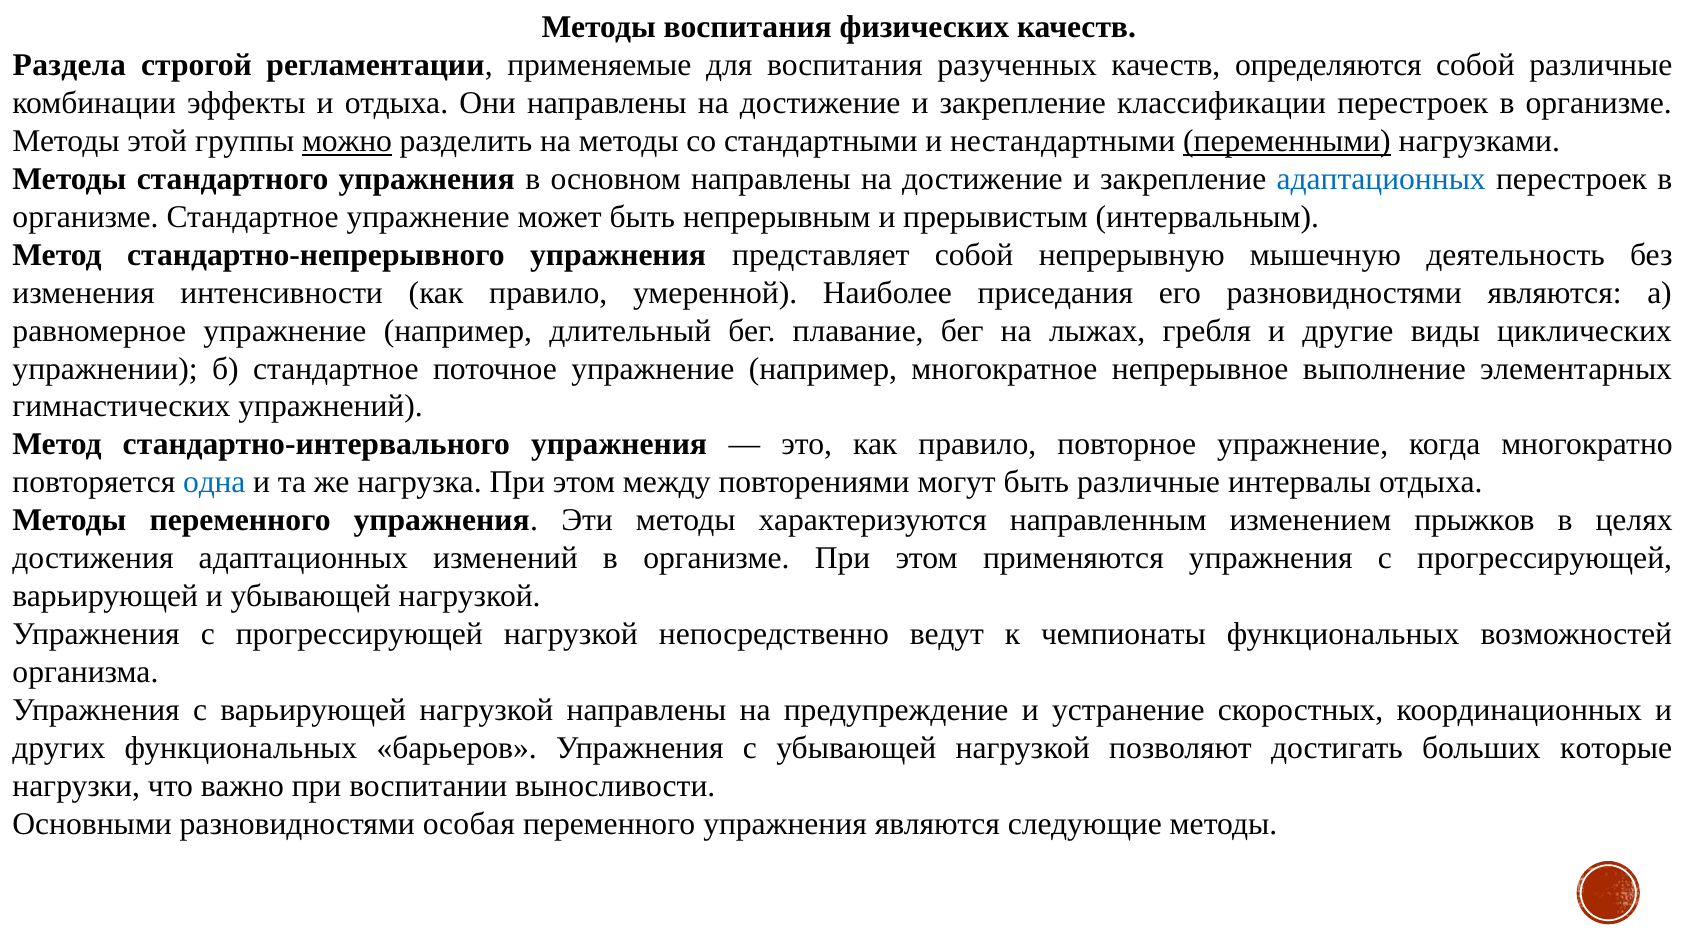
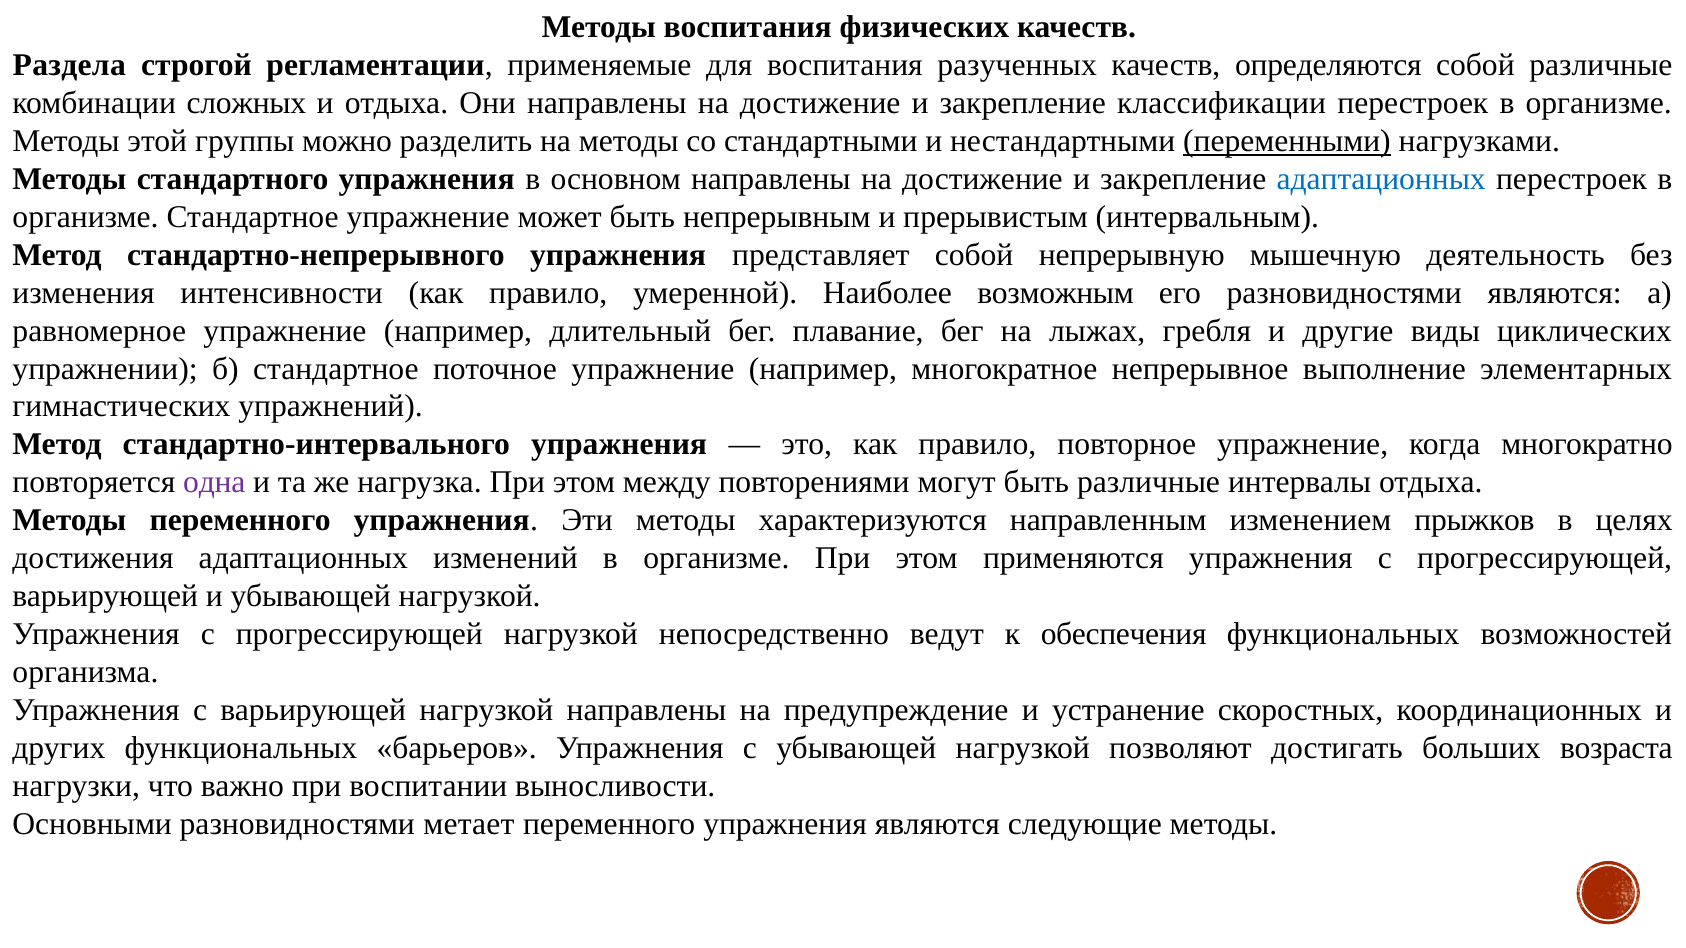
эффекты: эффекты -> сложных
можно underline: present -> none
приседания: приседания -> возможным
одна colour: blue -> purple
чемпионаты: чемпионаты -> обеспечения
которые: которые -> возраста
особая: особая -> метает
